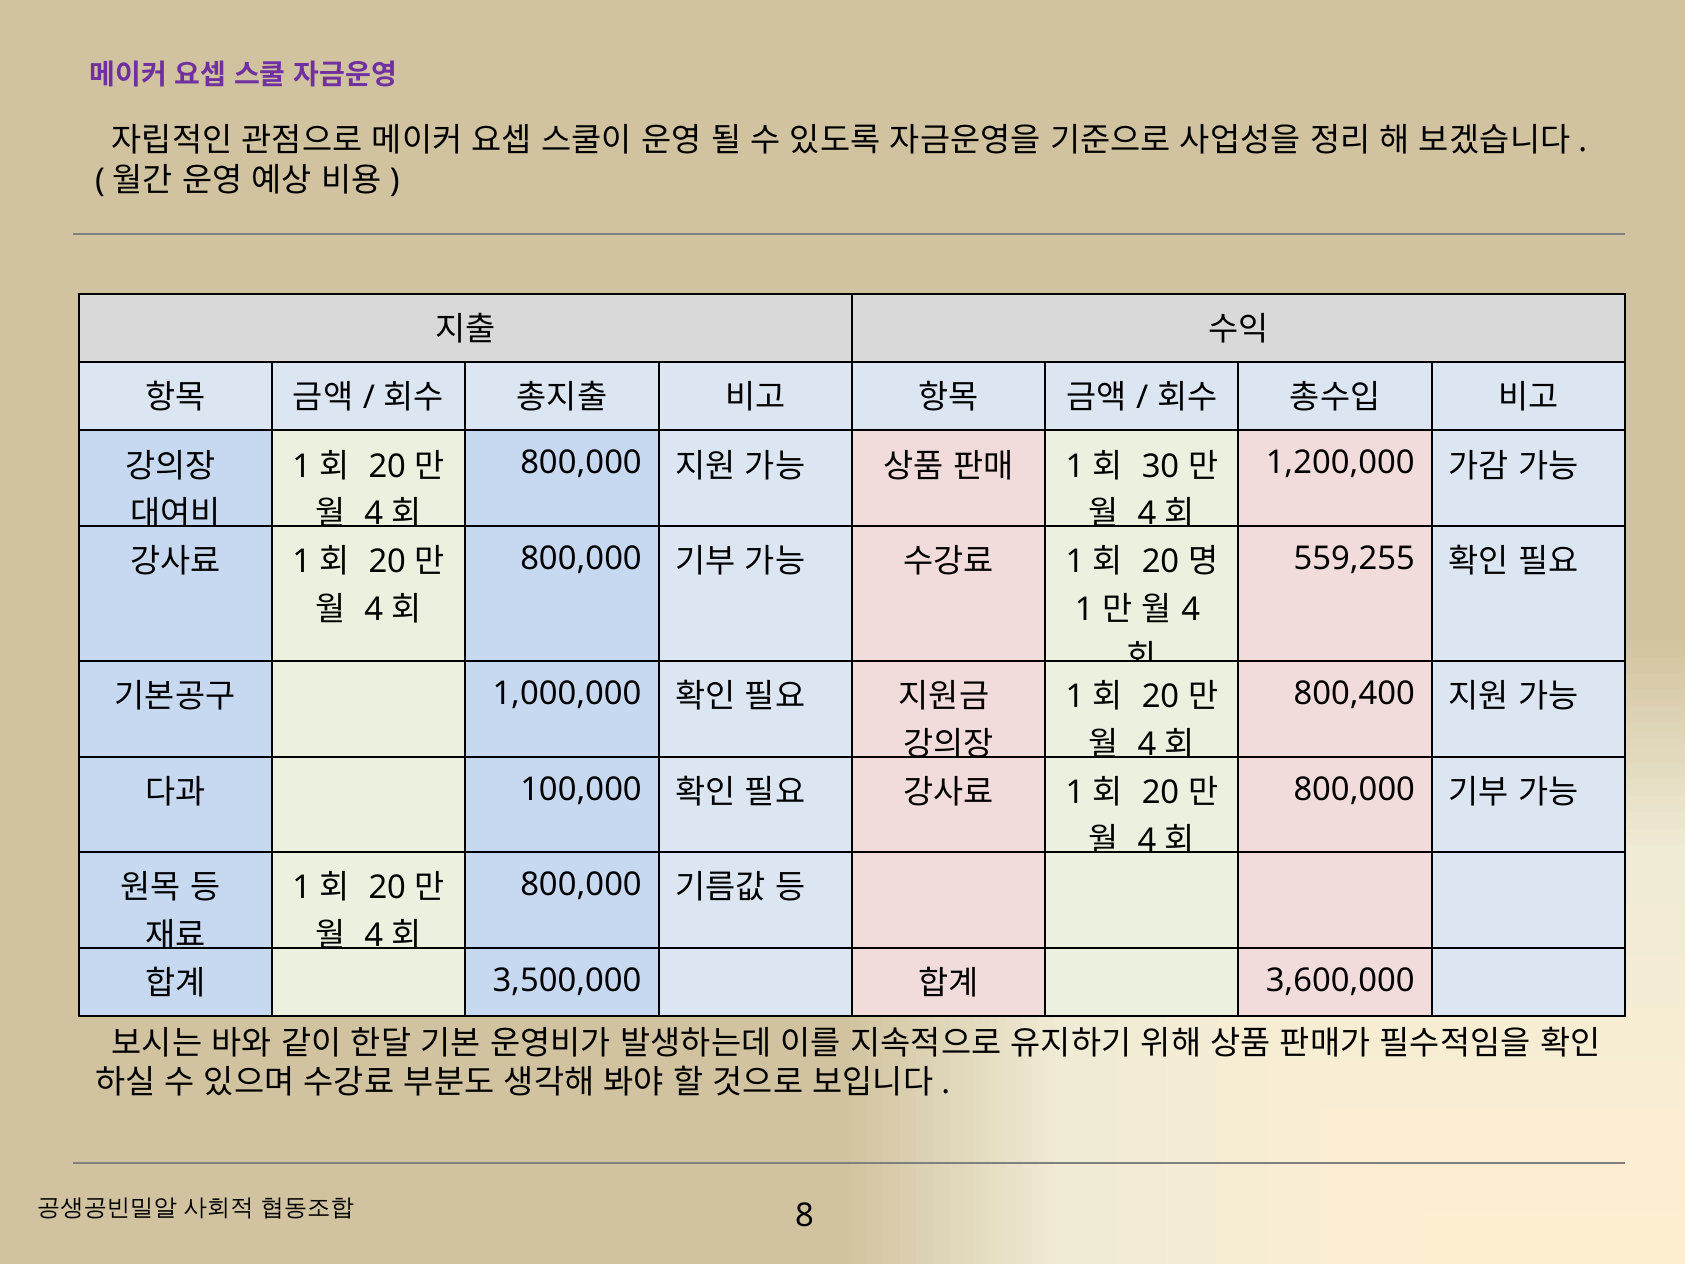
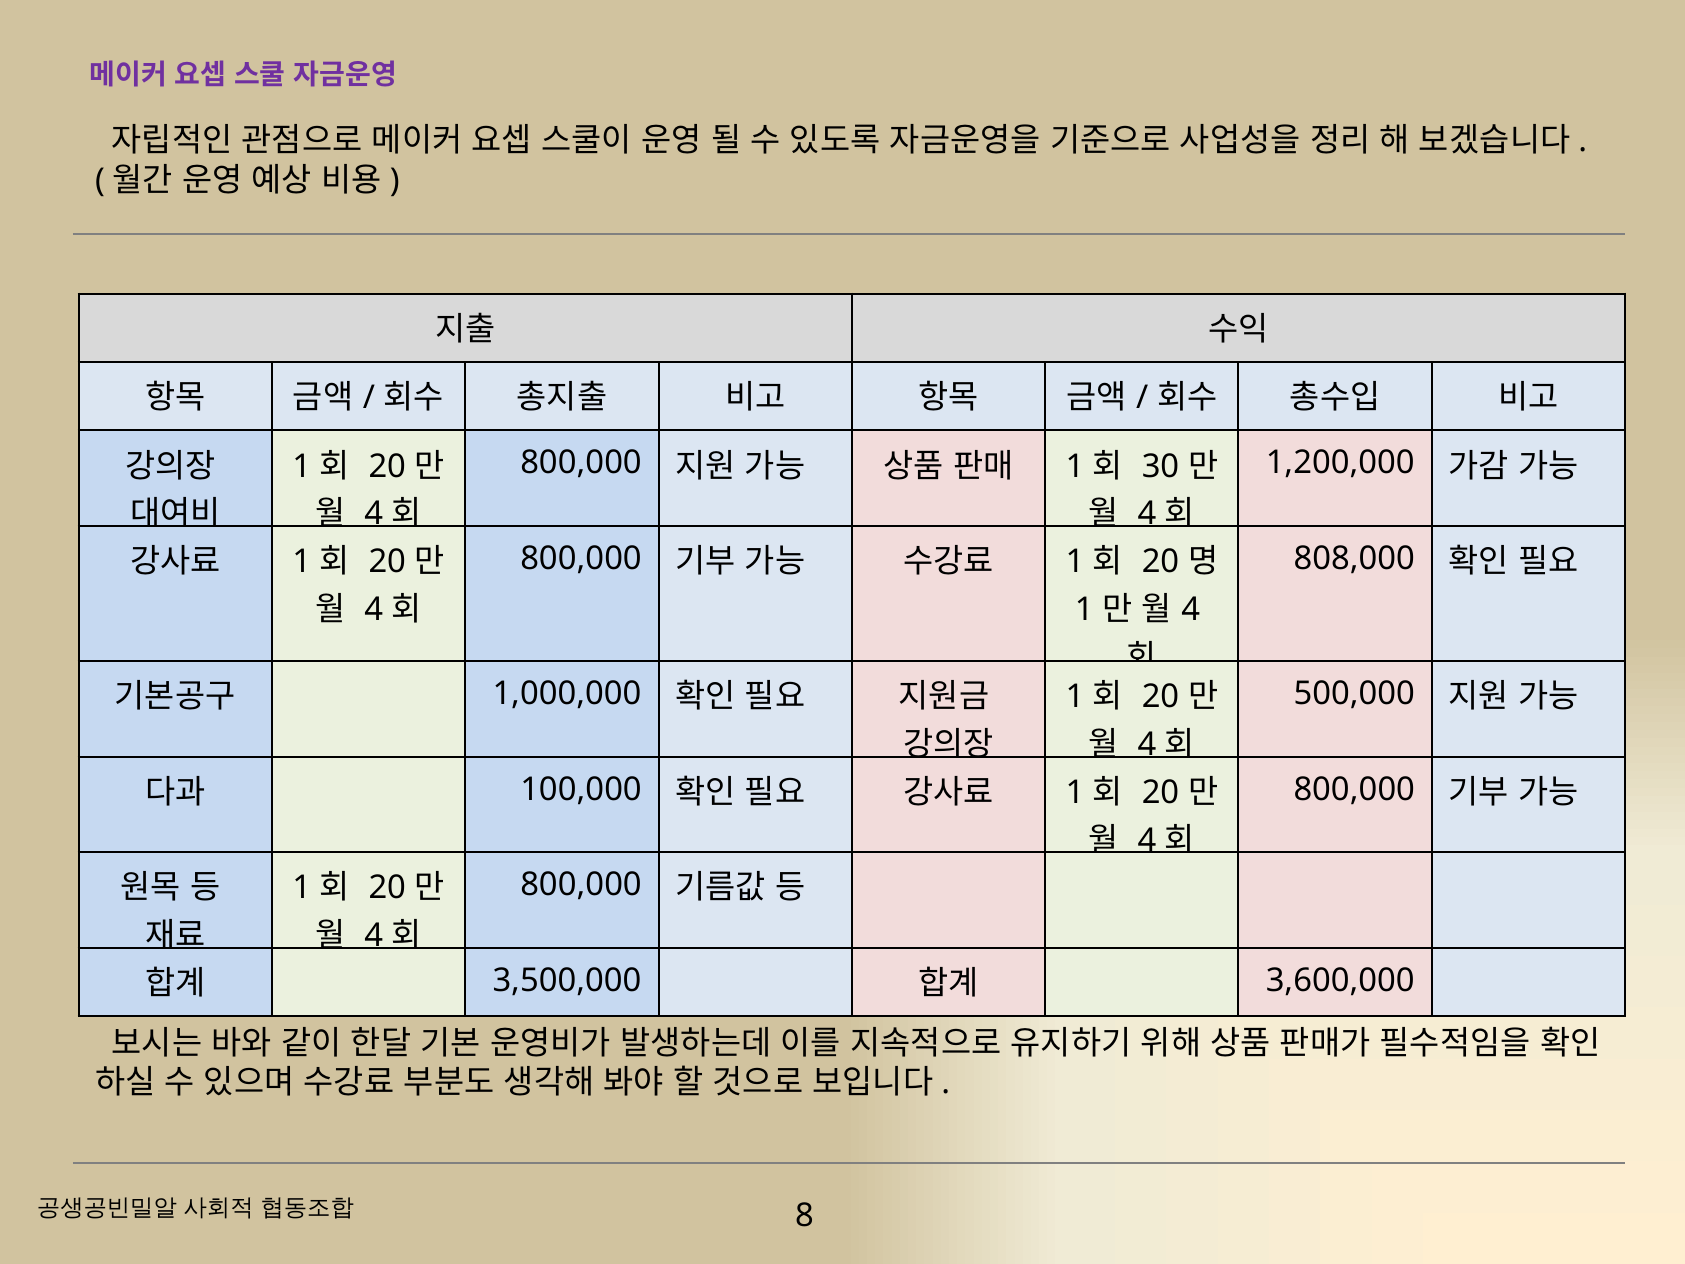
559,255: 559,255 -> 808,000
800,400: 800,400 -> 500,000
